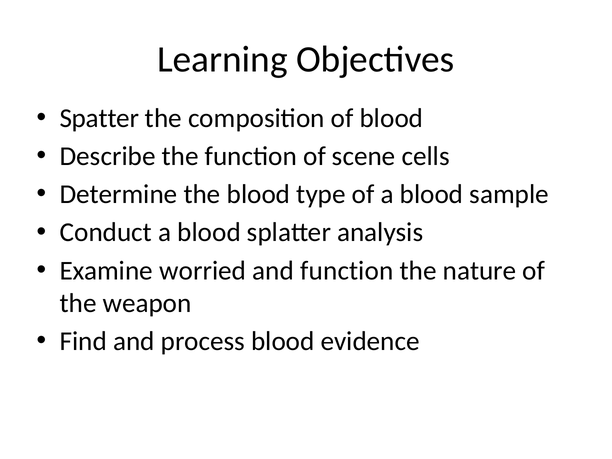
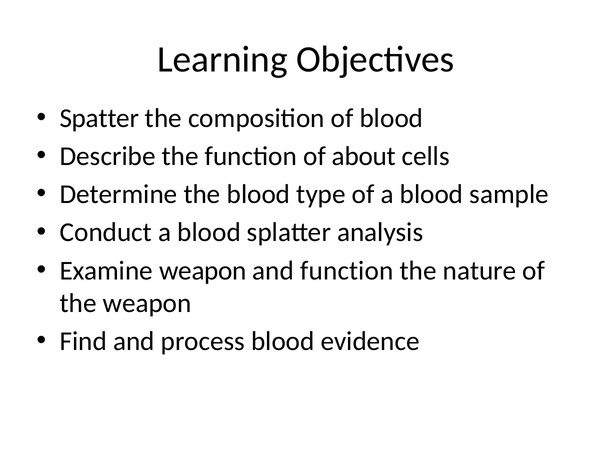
scene: scene -> about
Examine worried: worried -> weapon
